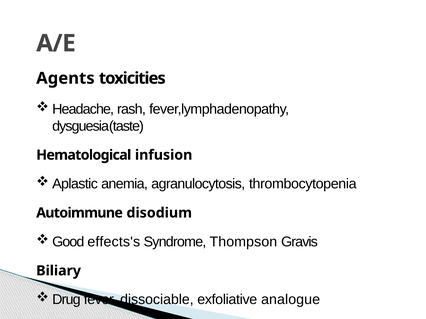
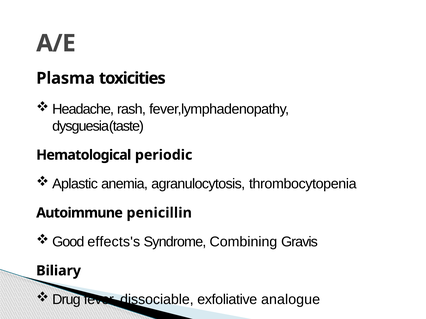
Agents: Agents -> Plasma
infusion: infusion -> periodic
disodium: disodium -> penicillin
Thompson: Thompson -> Combining
